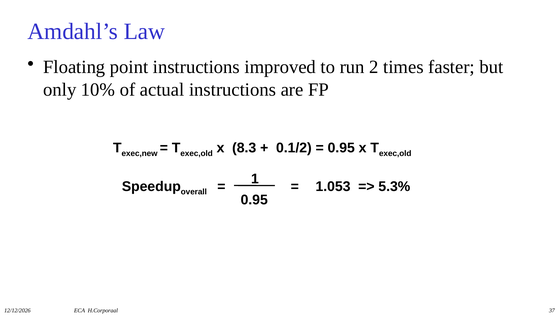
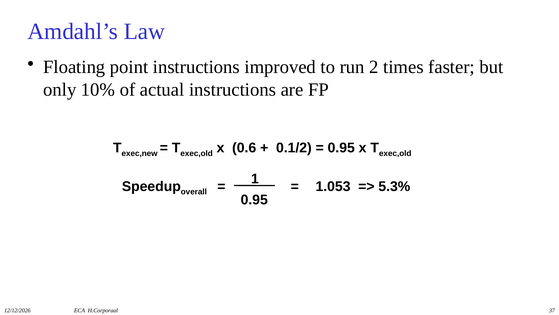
8.3: 8.3 -> 0.6
